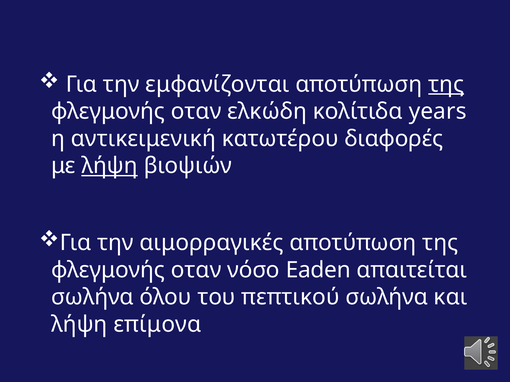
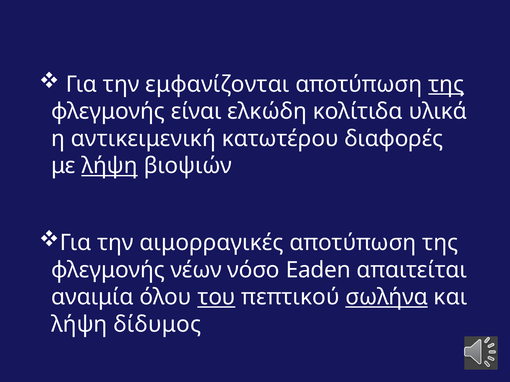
οταν at (196, 112): οταν -> είναι
years: years -> υλικά
οταν at (196, 270): οταν -> νέων
σωλήνα at (92, 298): σωλήνα -> αναιμία
του underline: none -> present
σωλήνα at (387, 298) underline: none -> present
επίμονα: επίμονα -> δίδυμος
